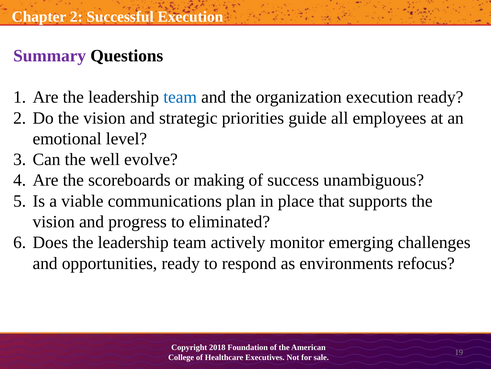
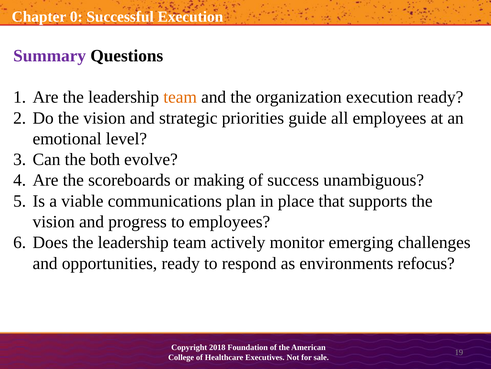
Chapter 2: 2 -> 0
team at (180, 97) colour: blue -> orange
well: well -> both
to eliminated: eliminated -> employees
